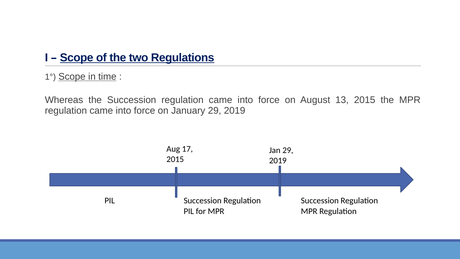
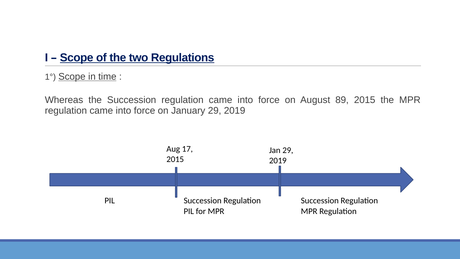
13: 13 -> 89
